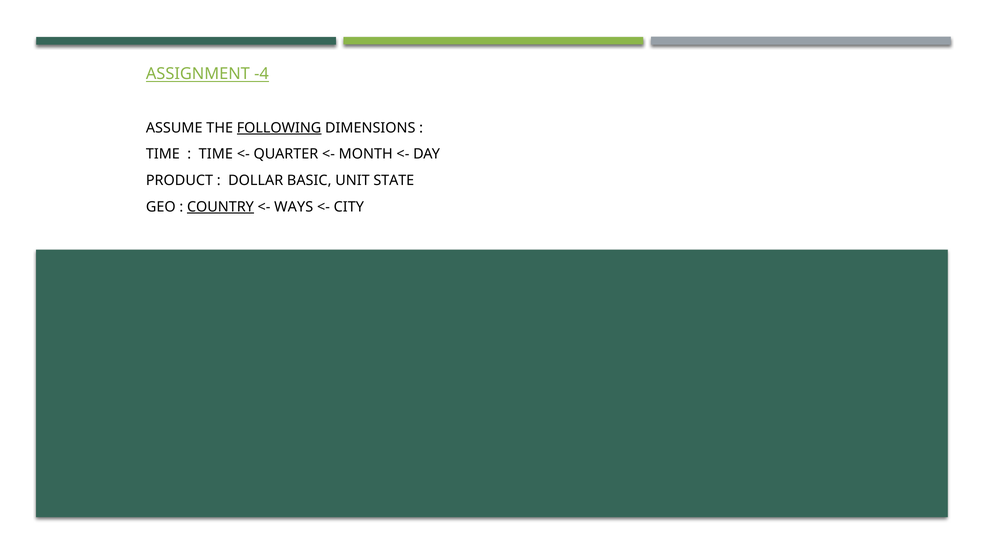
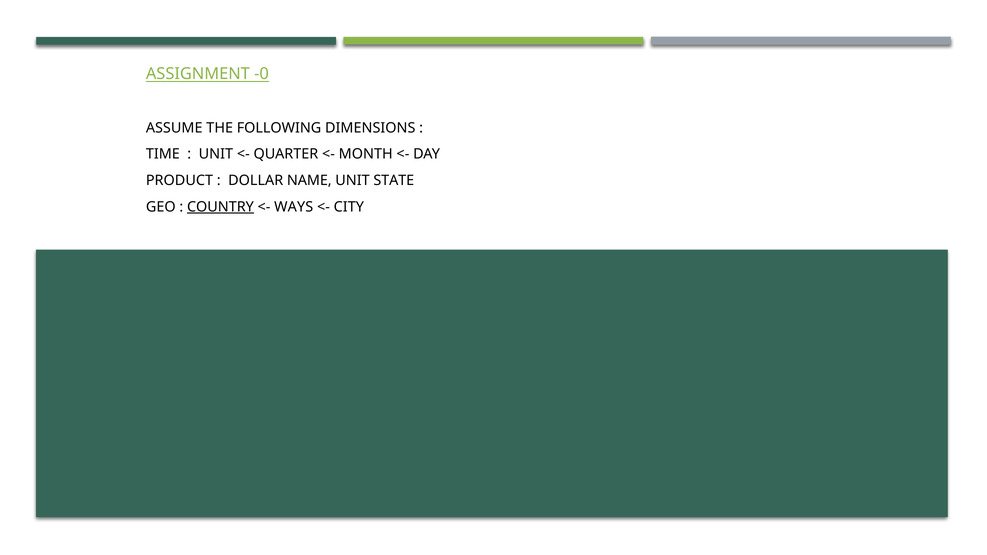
-4: -4 -> -0
FOLLOWING underline: present -> none
TIME at (216, 154): TIME -> UNIT
BASIC: BASIC -> NAME
